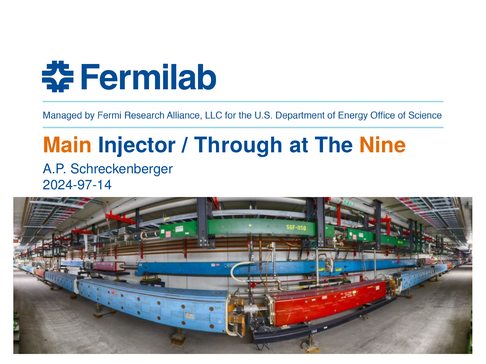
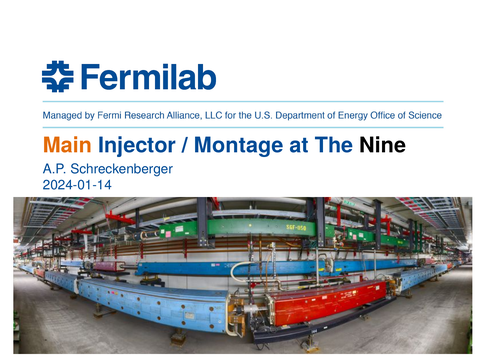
Through: Through -> Montage
Nine colour: orange -> black
2024-97-14: 2024-97-14 -> 2024-01-14
